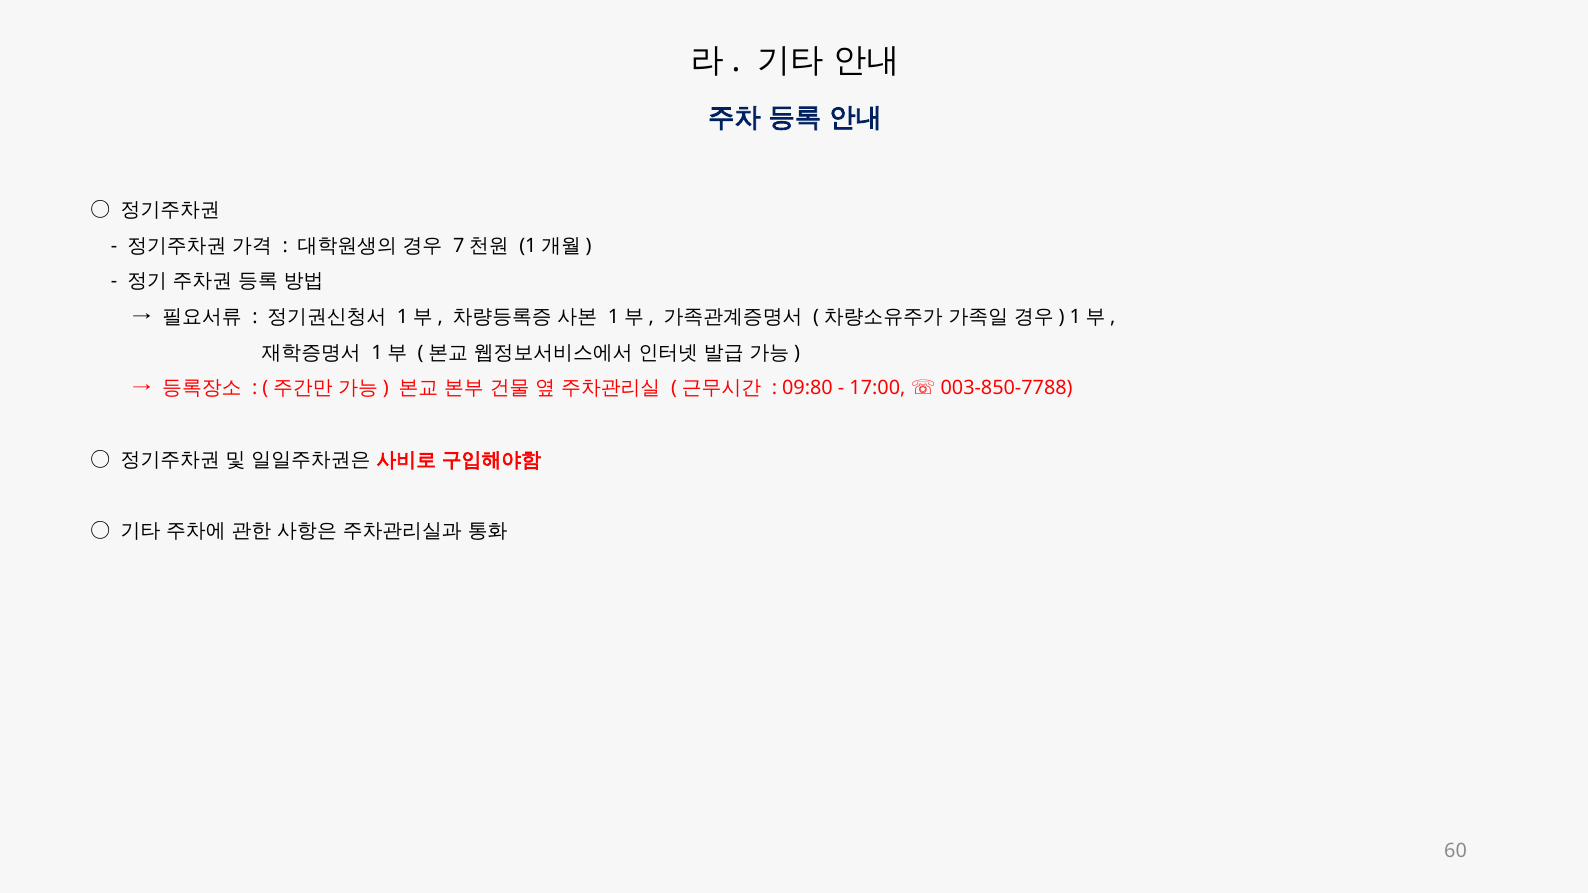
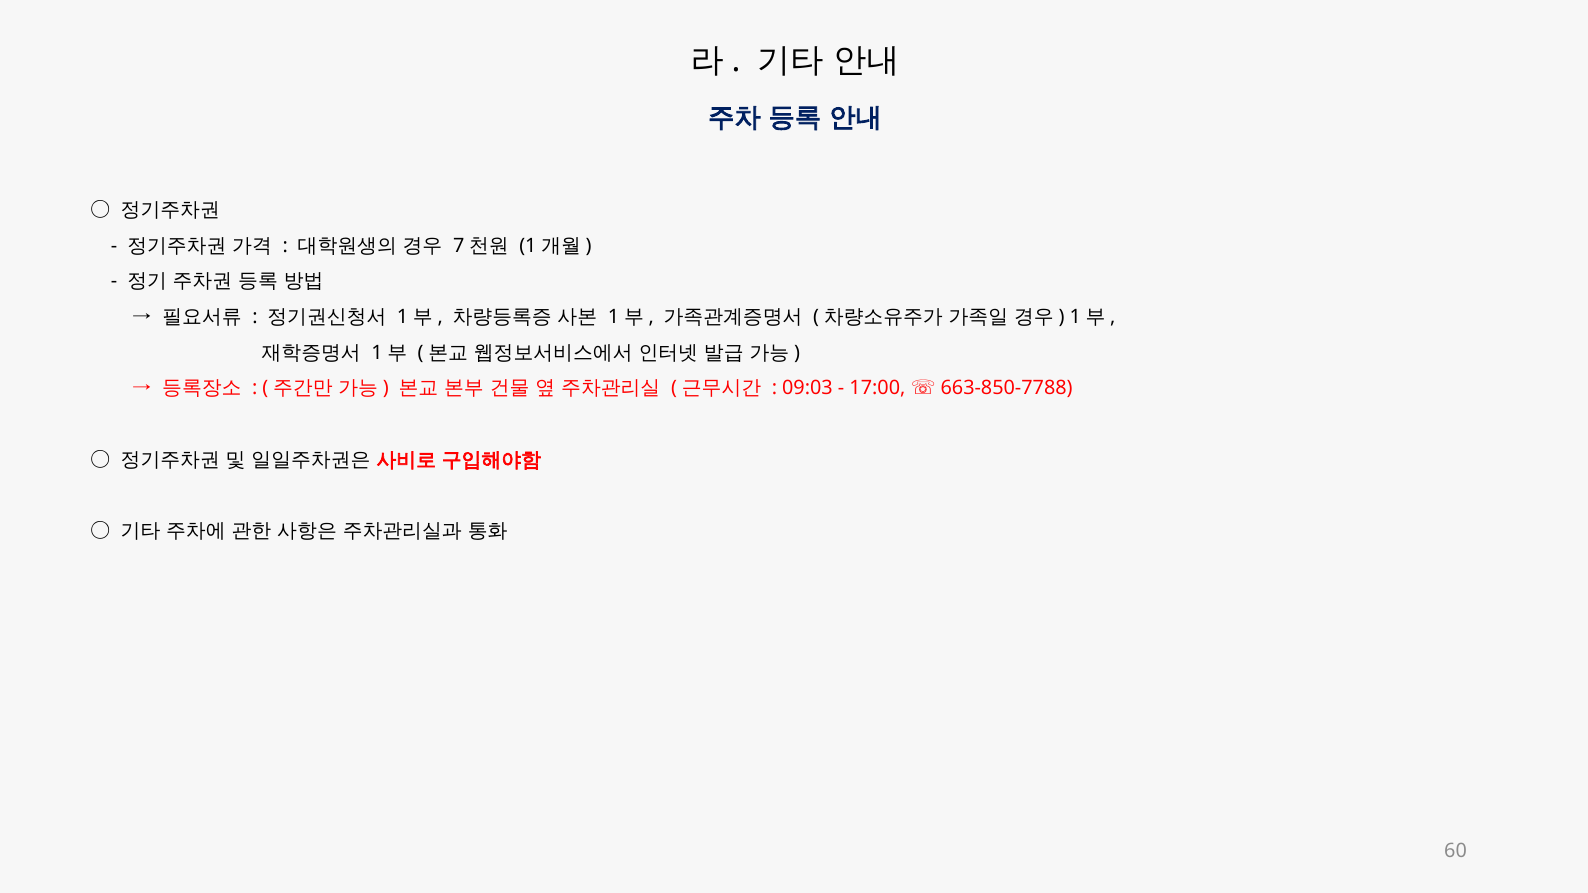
09:80: 09:80 -> 09:03
003-850-7788: 003-850-7788 -> 663-850-7788
